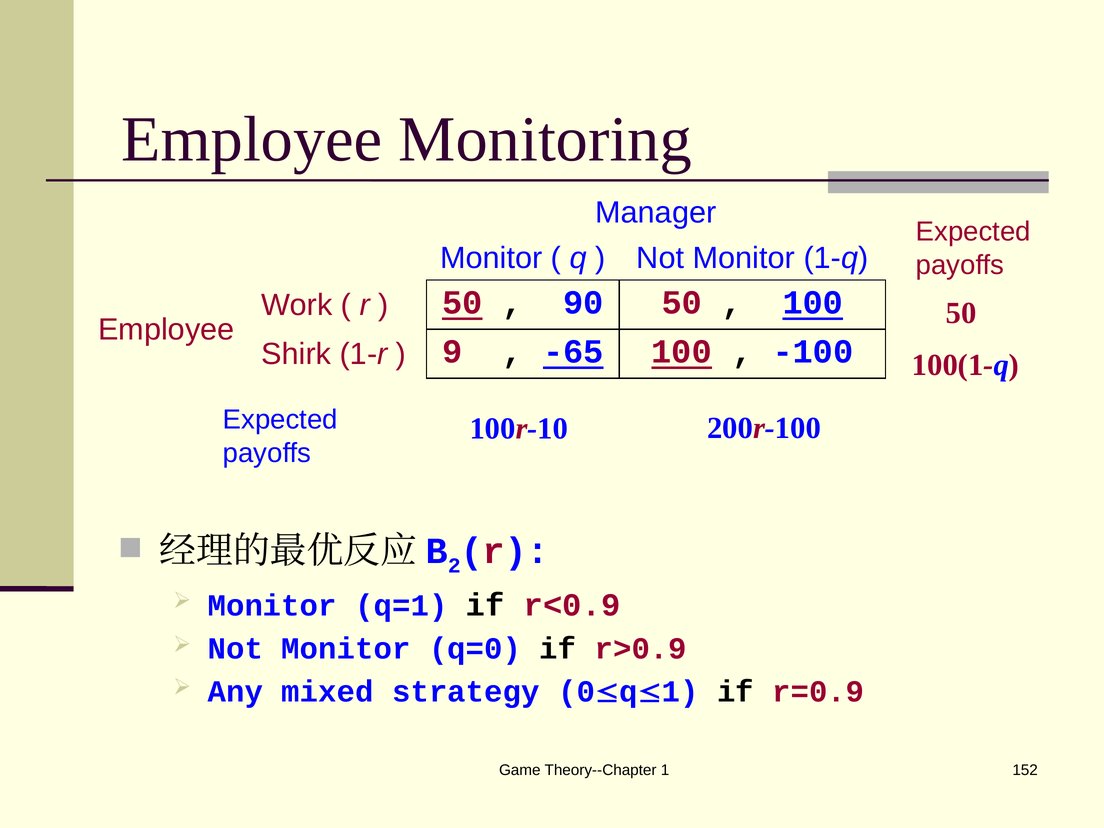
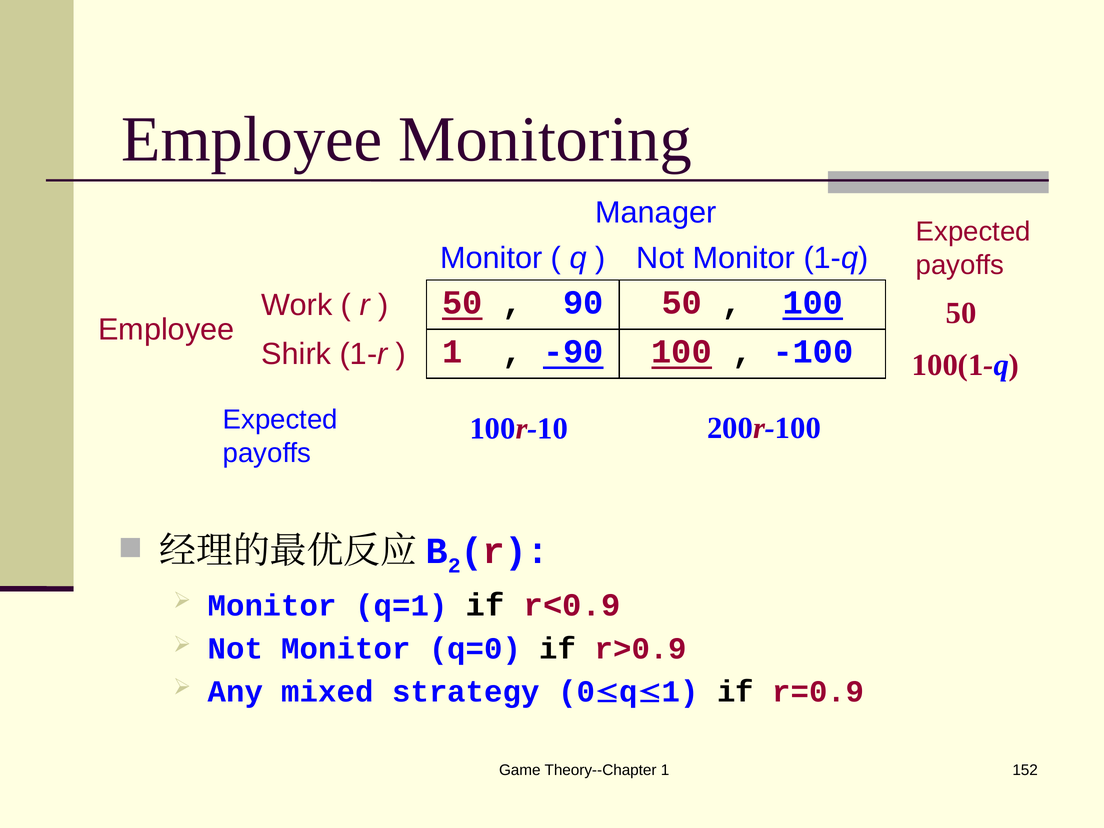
9 at (452, 352): 9 -> 1
-65: -65 -> -90
